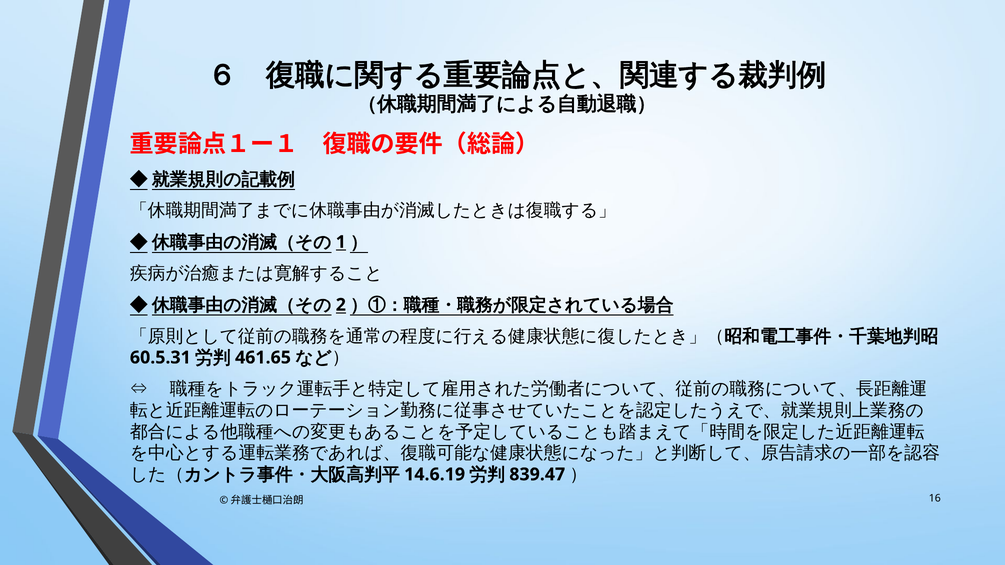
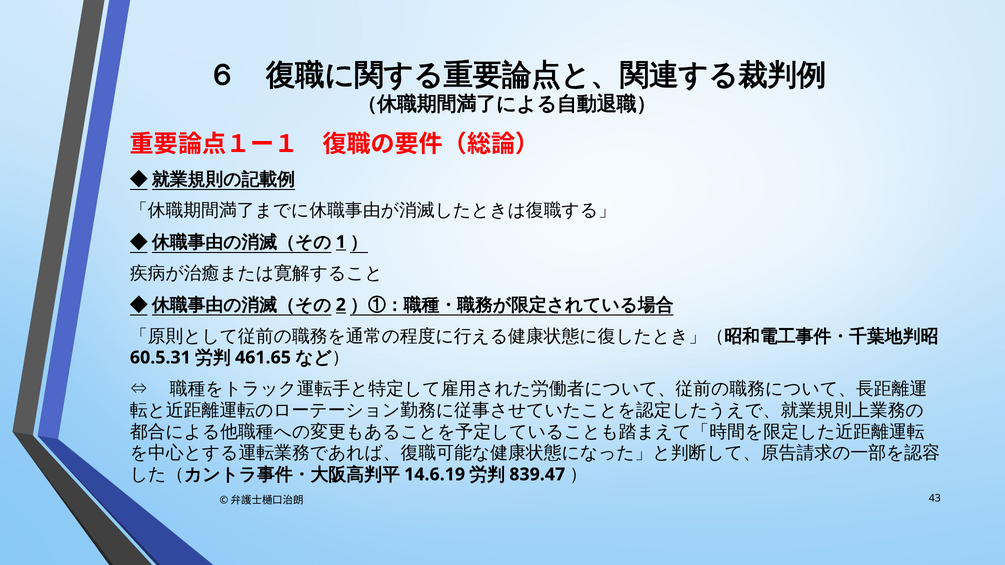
16: 16 -> 43
